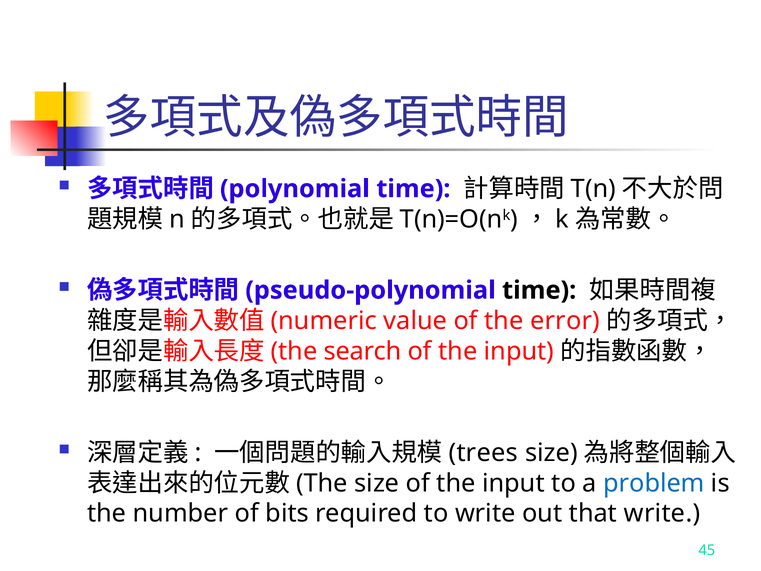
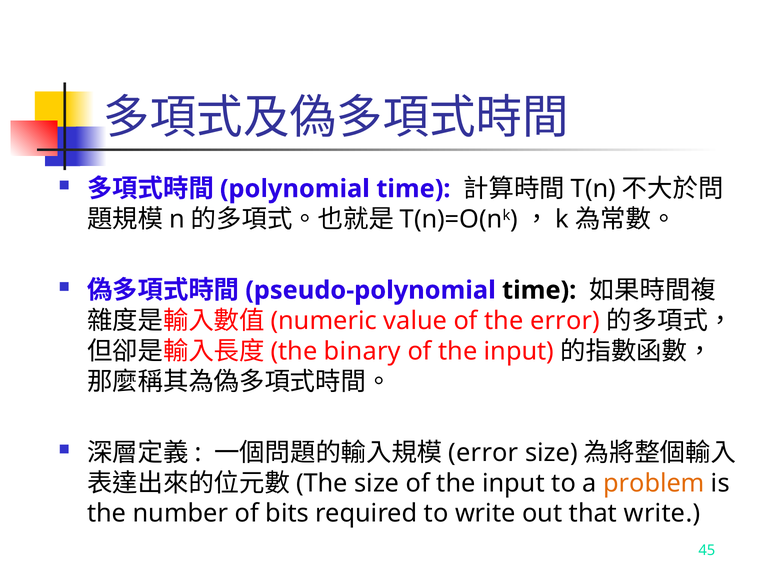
search: search -> binary
trees at (483, 453): trees -> error
problem colour: blue -> orange
